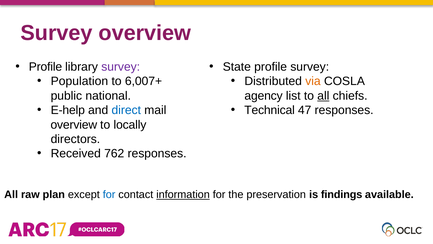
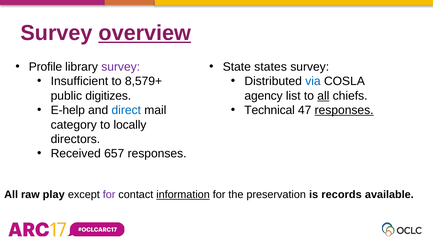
overview at (145, 33) underline: none -> present
State profile: profile -> states
Population: Population -> Insufficient
6,007+: 6,007+ -> 8,579+
via colour: orange -> blue
national: national -> digitizes
responses at (344, 110) underline: none -> present
overview at (74, 125): overview -> category
762: 762 -> 657
plan: plan -> play
for at (109, 194) colour: blue -> purple
findings: findings -> records
